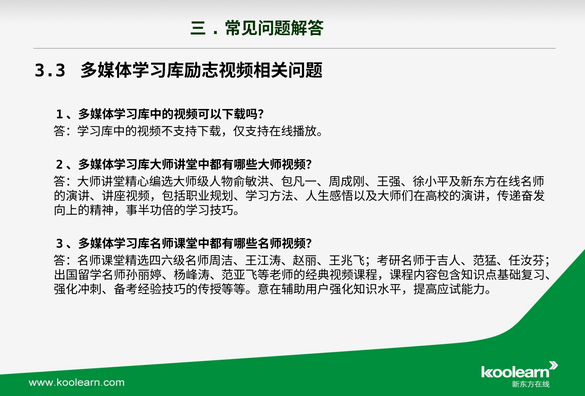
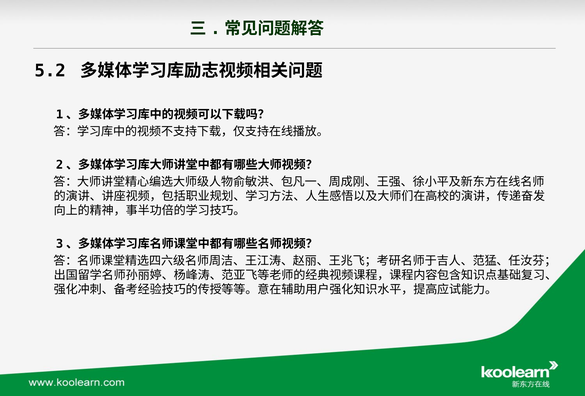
3.3: 3.3 -> 5.2
